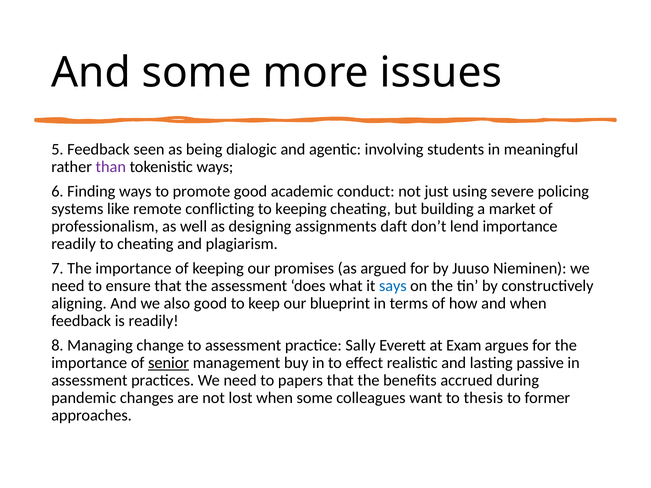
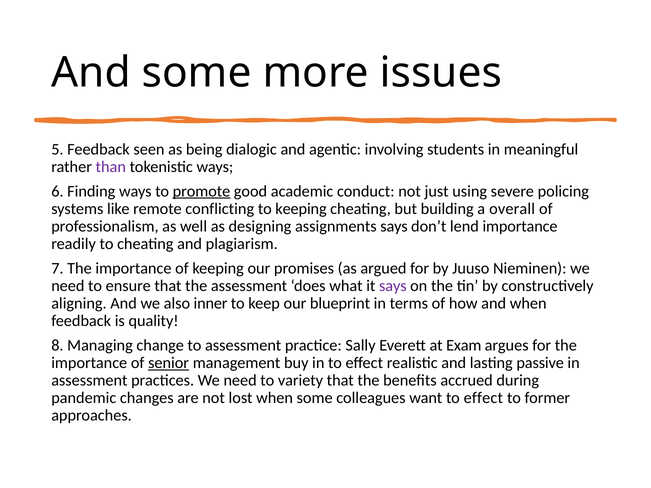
promote underline: none -> present
market: market -> overall
assignments daft: daft -> says
says at (393, 286) colour: blue -> purple
also good: good -> inner
is readily: readily -> quality
papers: papers -> variety
want to thesis: thesis -> effect
